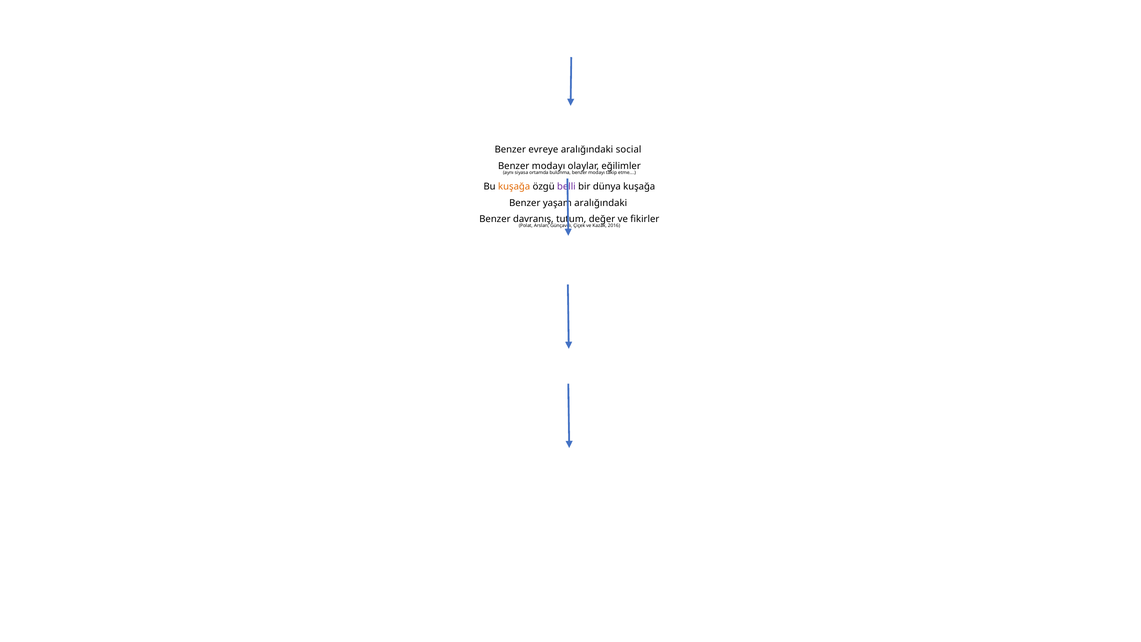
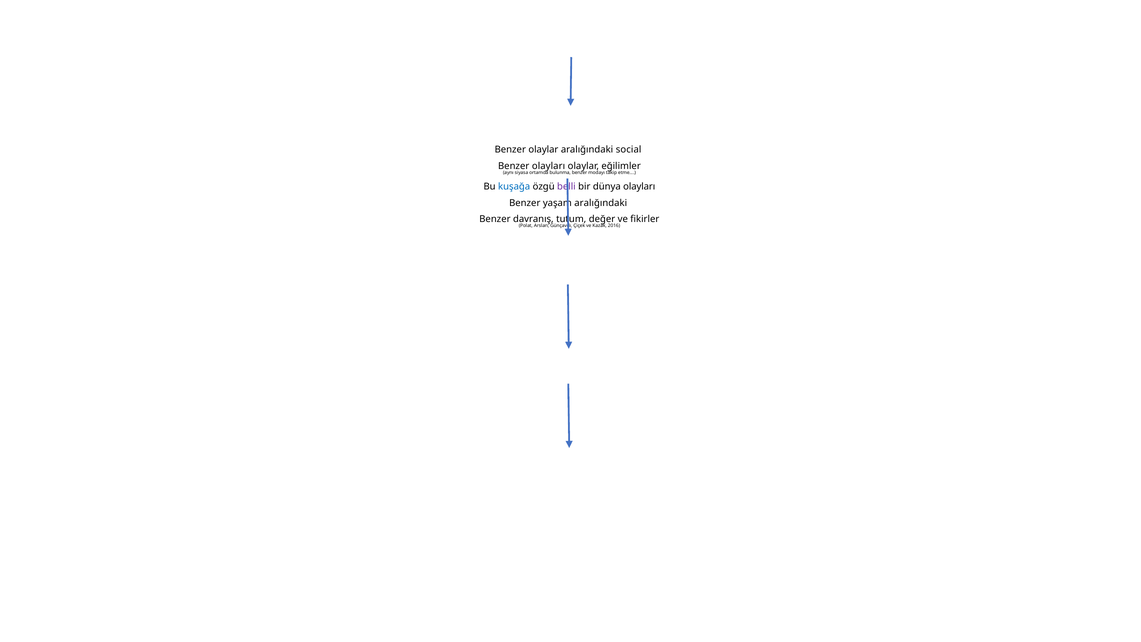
Benzer evreye: evreye -> olaylar
modayı at (549, 166): modayı -> olayları
kuşağa at (514, 186) colour: orange -> blue
dünya kuşağa: kuşağa -> olayları
